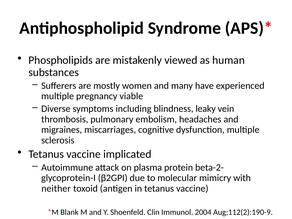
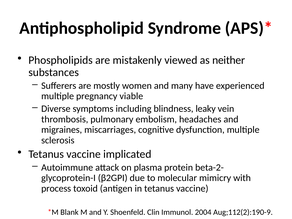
human: human -> neither
neither: neither -> process
